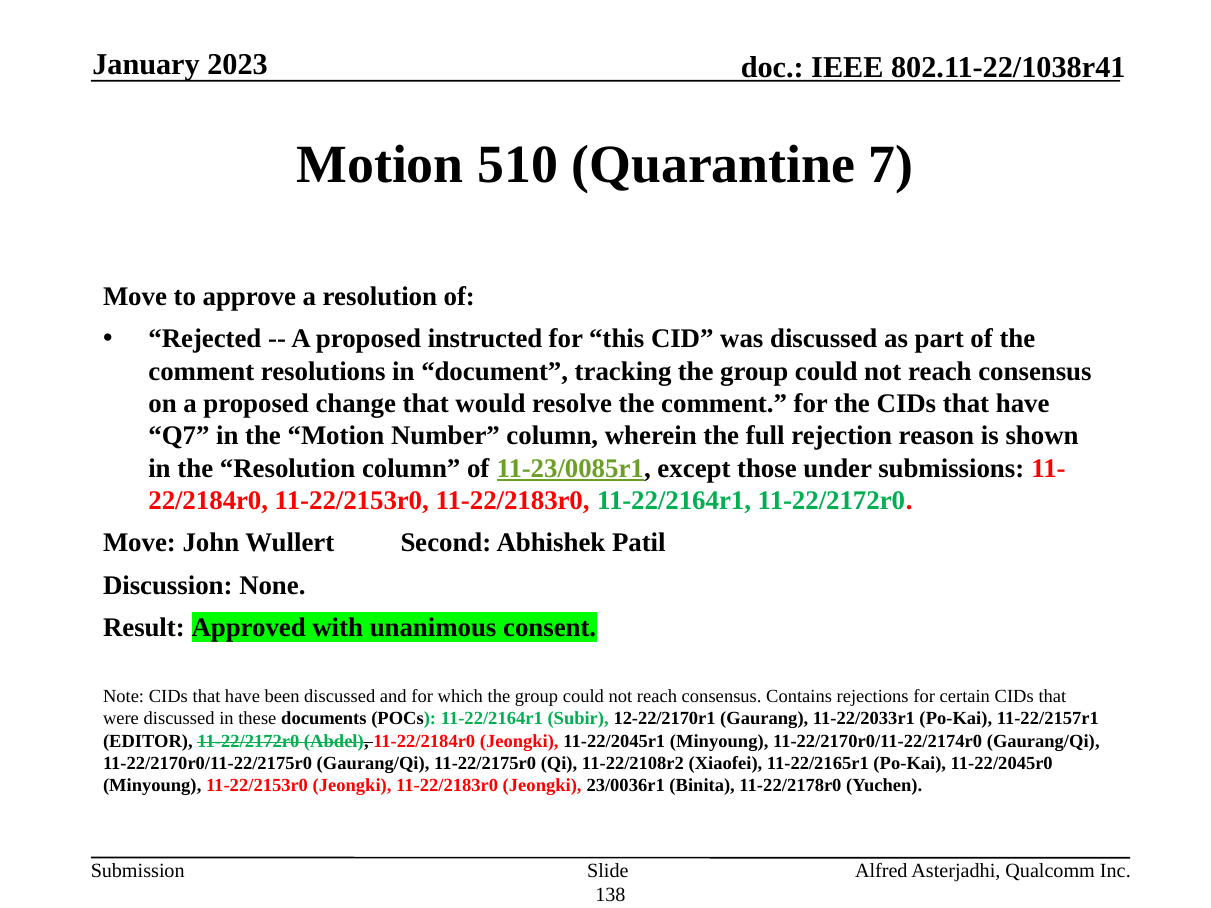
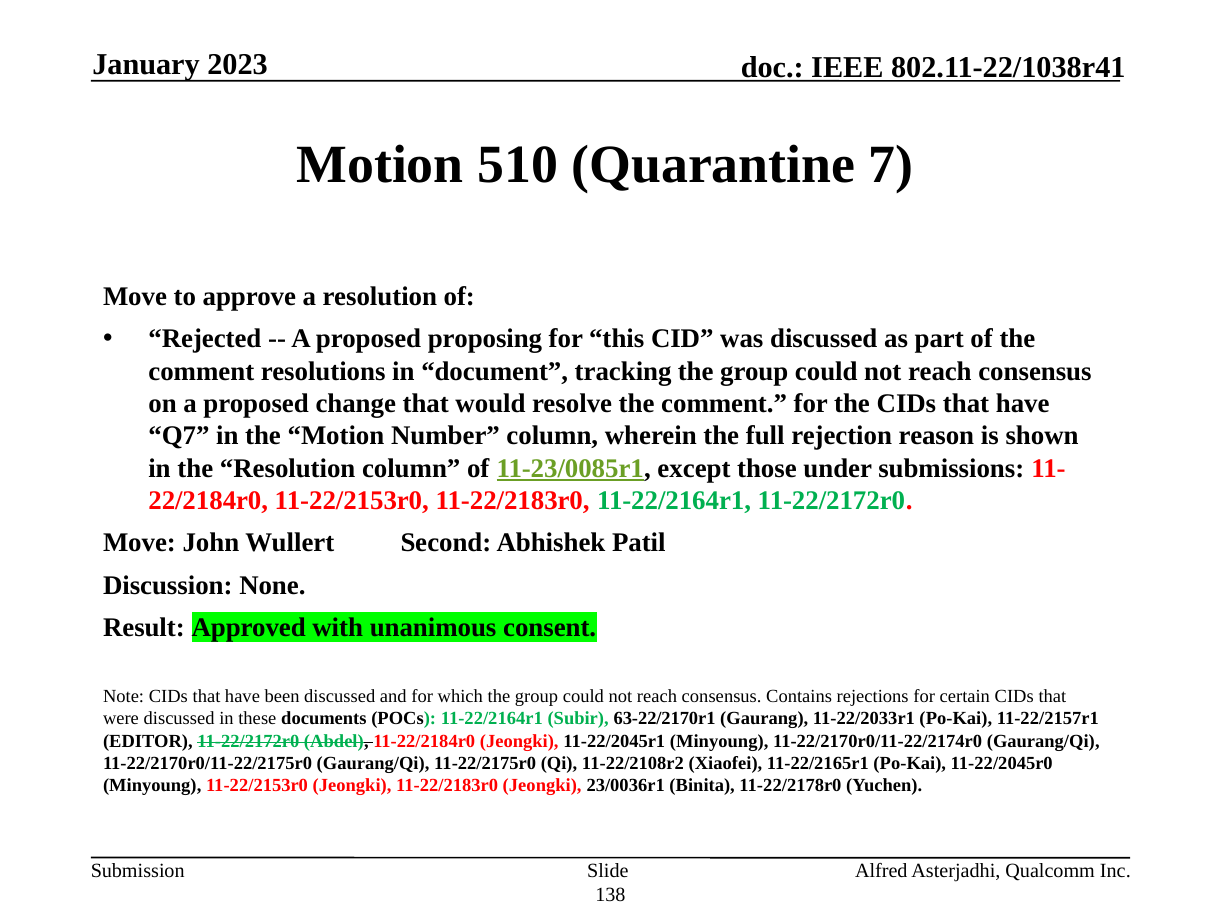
instructed: instructed -> proposing
12-22/2170r1: 12-22/2170r1 -> 63-22/2170r1
